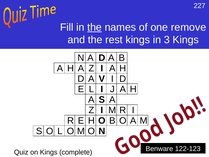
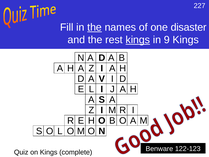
remove: remove -> disaster
kings at (138, 40) underline: none -> present
3: 3 -> 9
